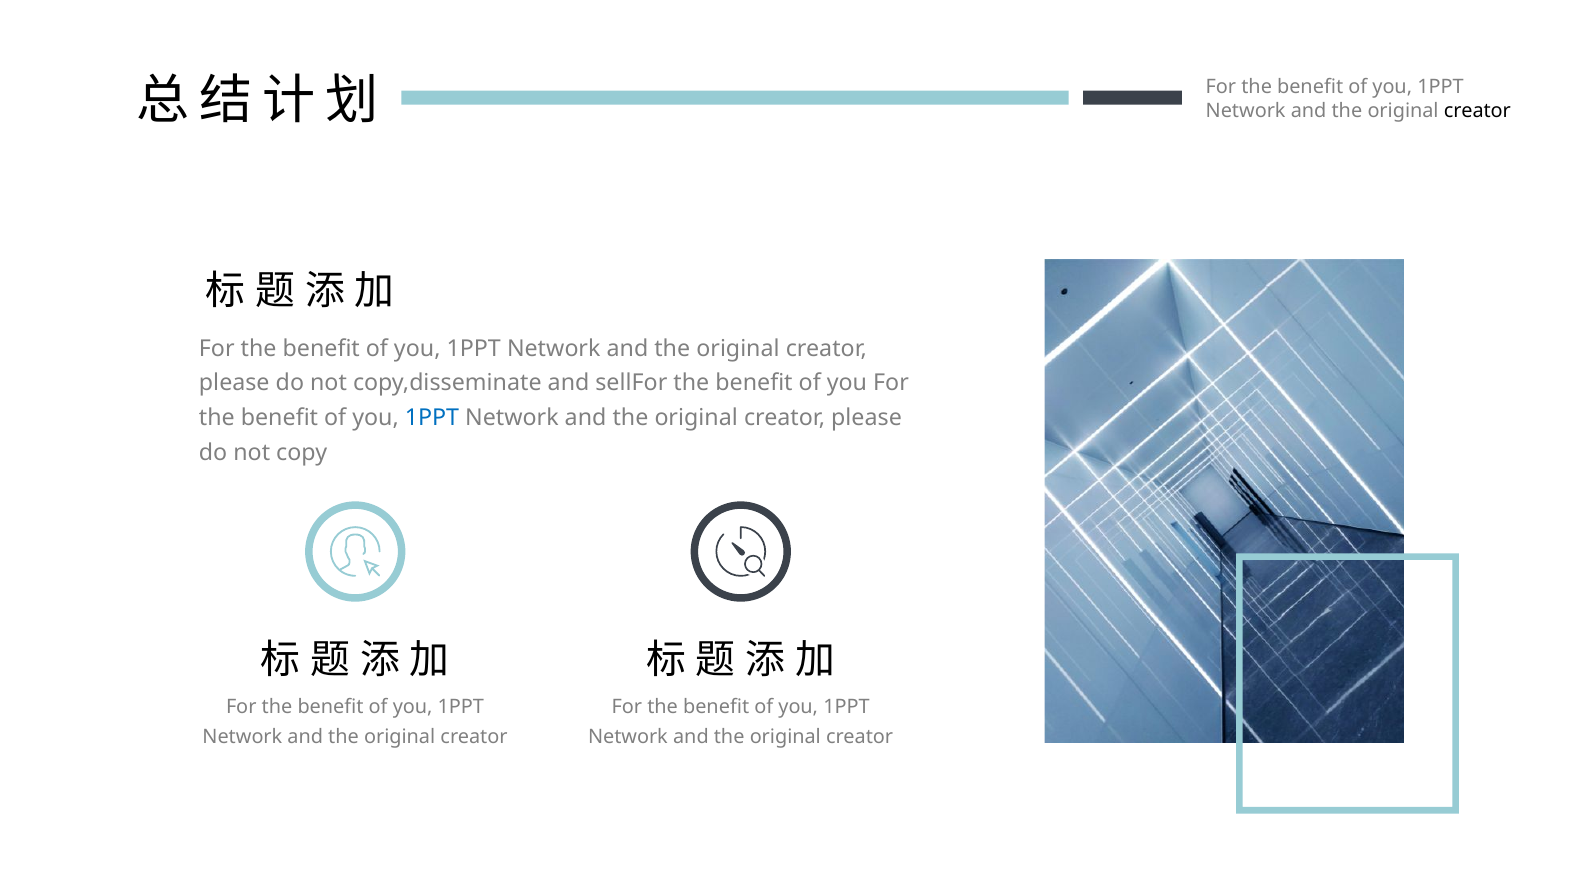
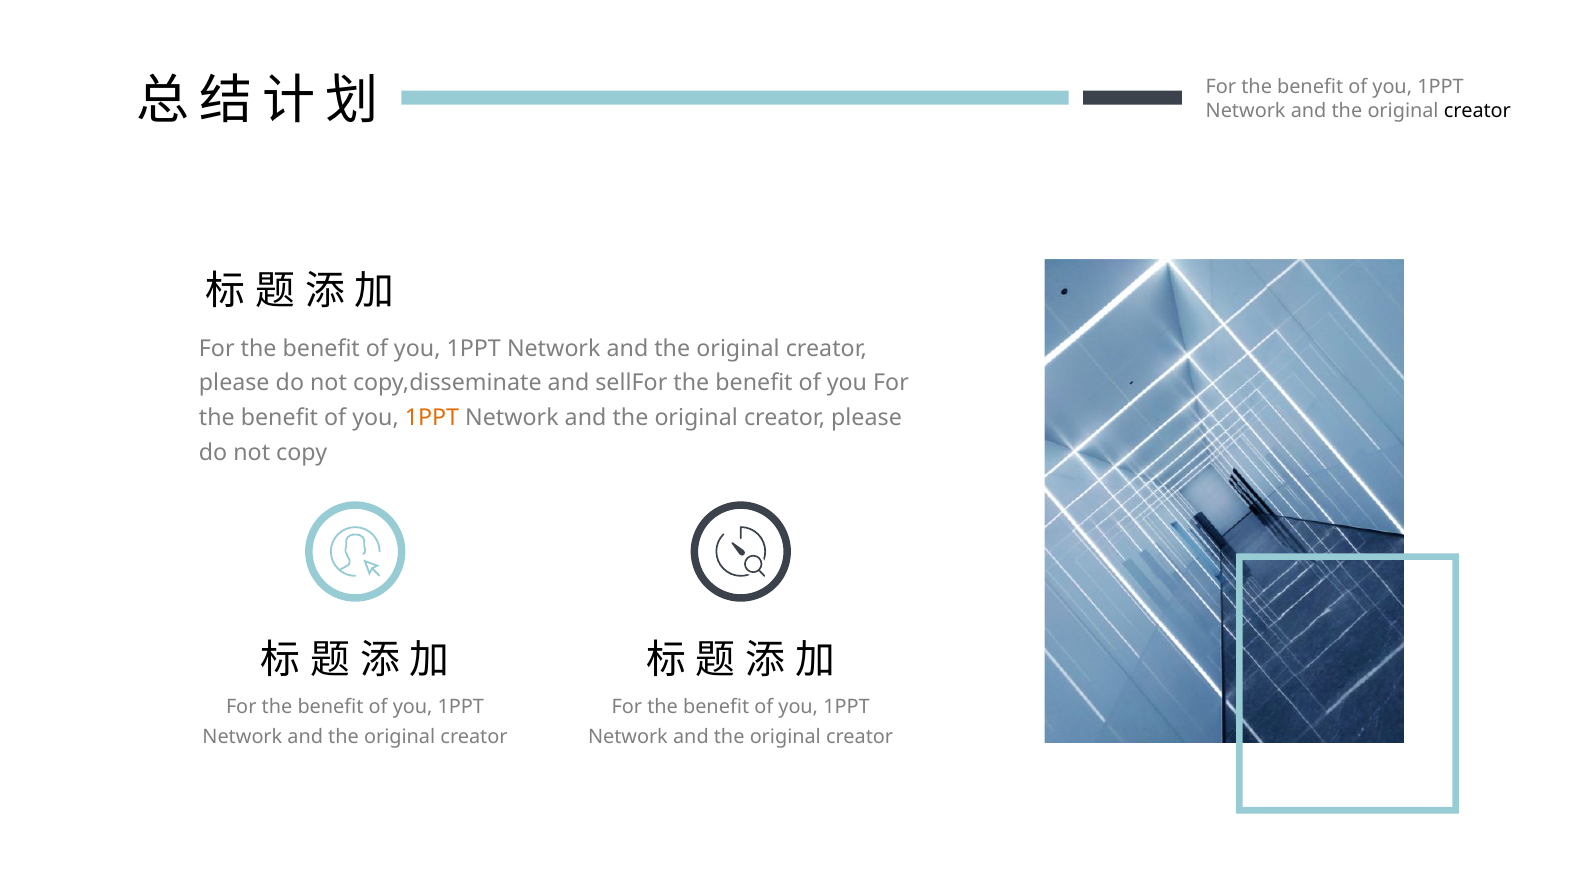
1PPT at (432, 418) colour: blue -> orange
